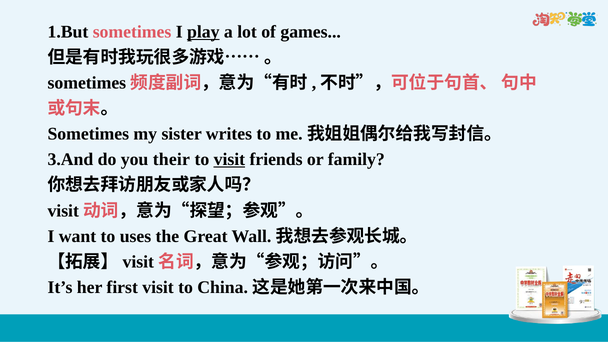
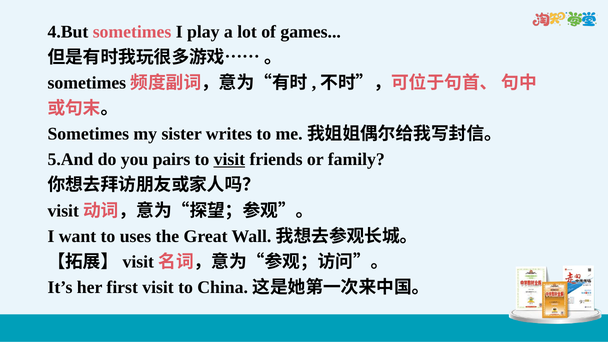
1.But: 1.But -> 4.But
play underline: present -> none
3.And: 3.And -> 5.And
their: their -> pairs
